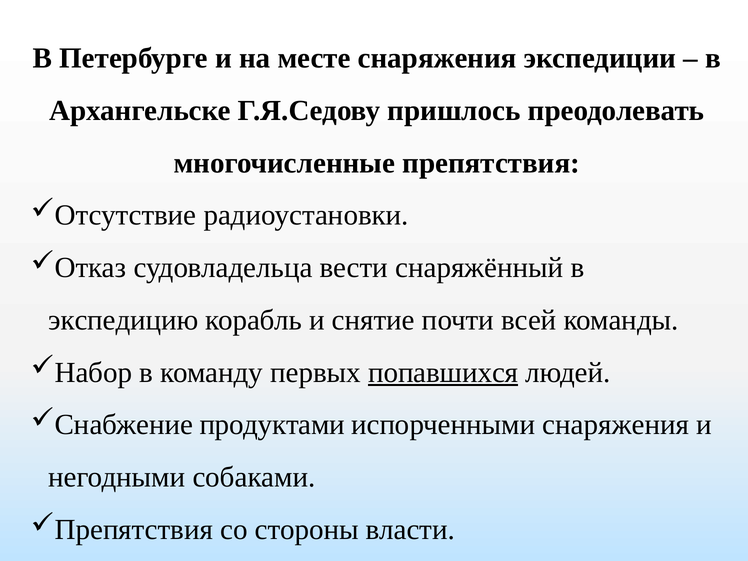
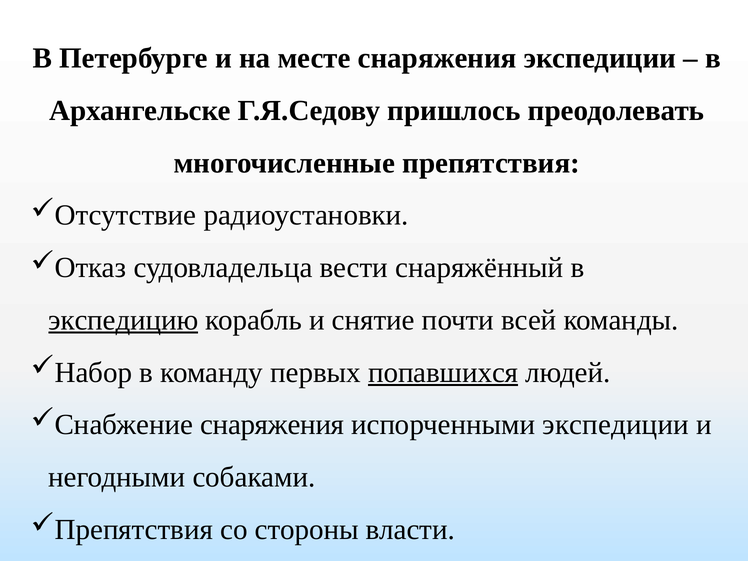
экспедицию underline: none -> present
продуктами at (272, 425): продуктами -> снаряжения
испорченными снаряжения: снаряжения -> экспедиции
